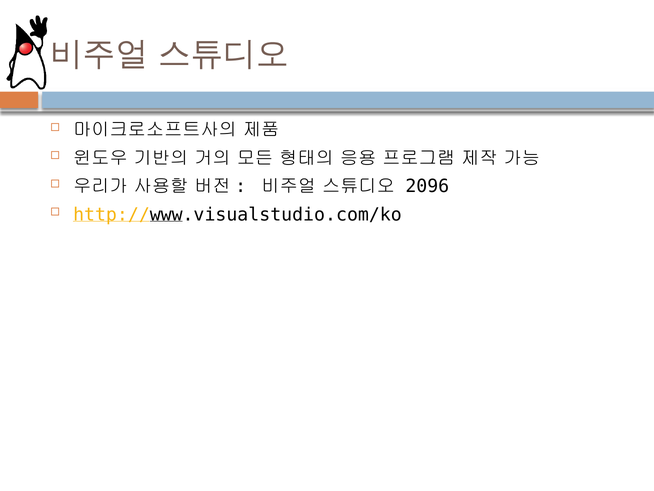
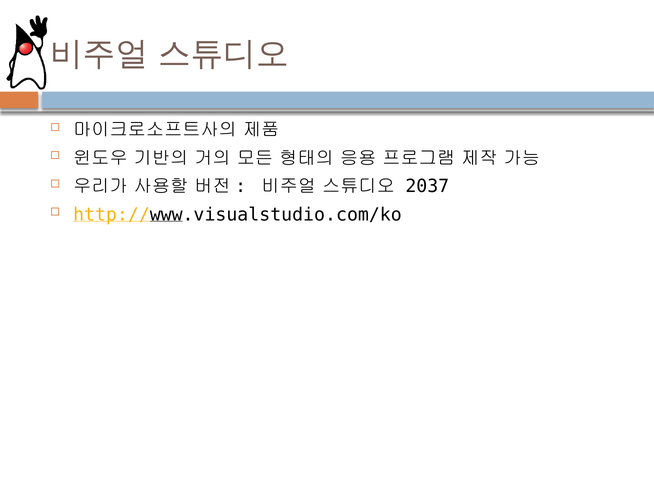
2096: 2096 -> 2037
